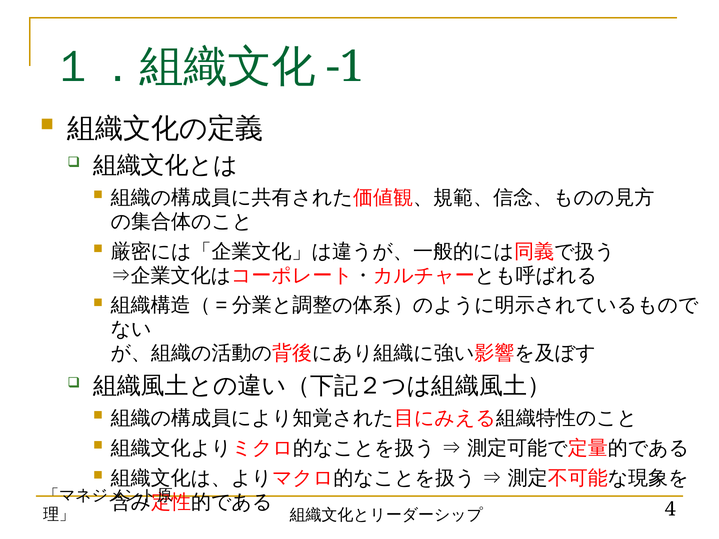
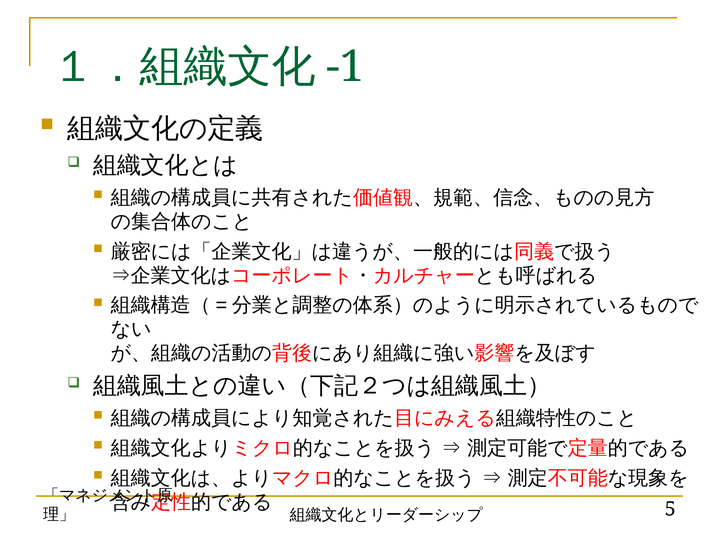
4: 4 -> 5
